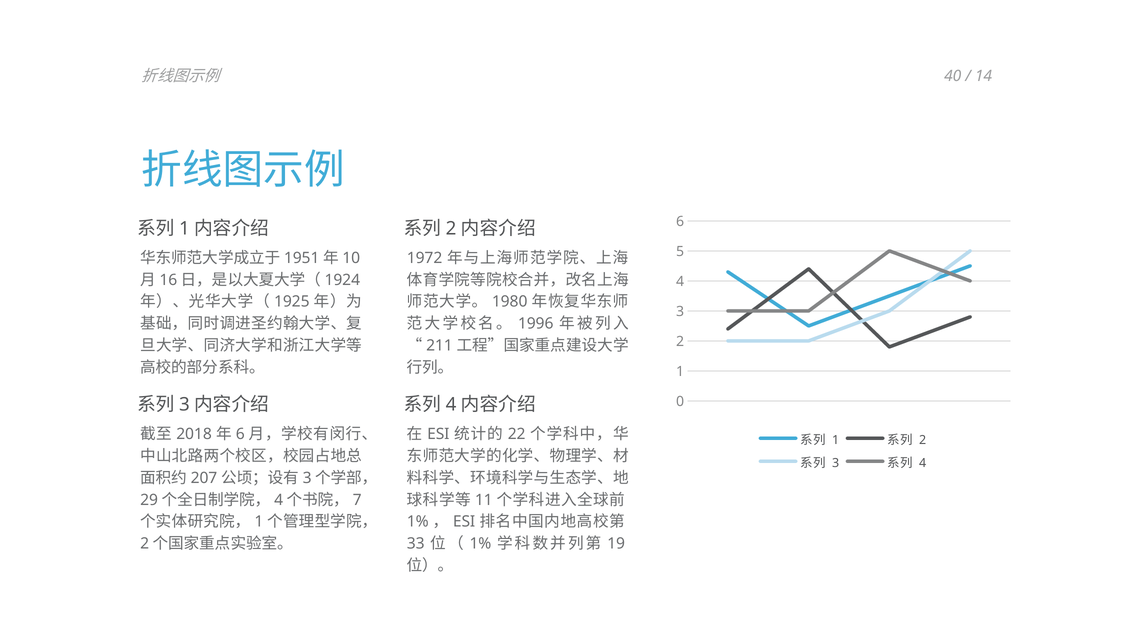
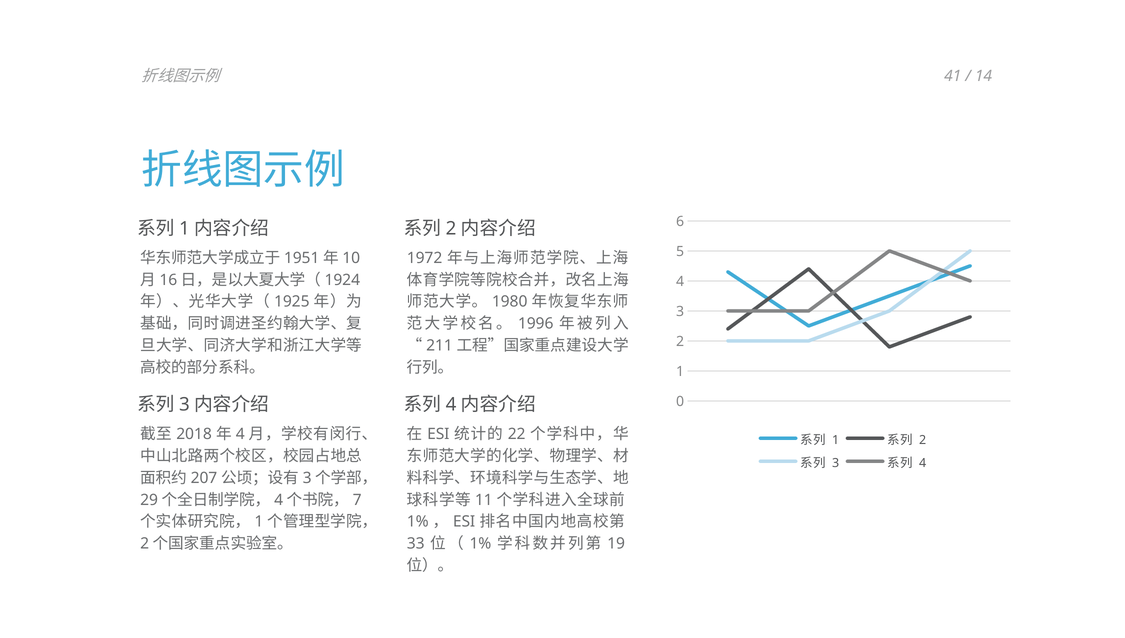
40: 40 -> 41
6 at (240, 434): 6 -> 4
